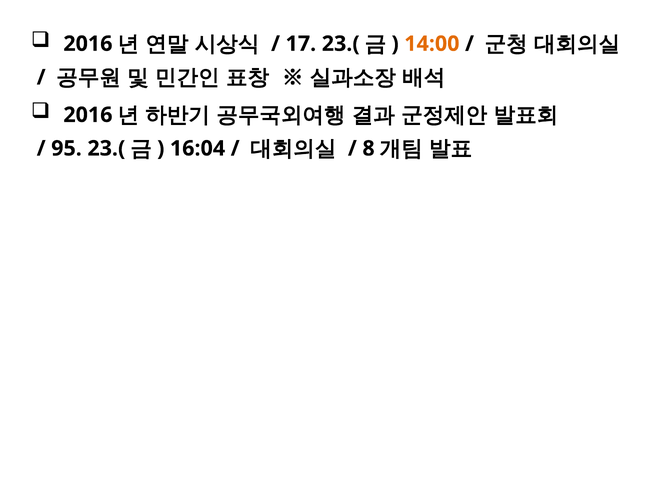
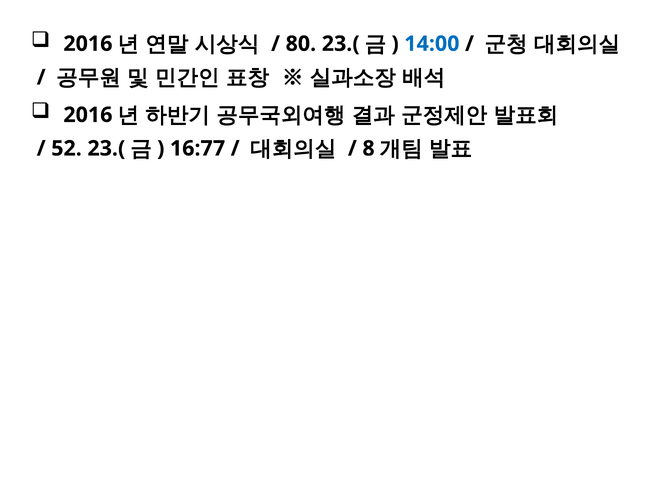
17: 17 -> 80
14:00 colour: orange -> blue
95: 95 -> 52
16:04: 16:04 -> 16:77
